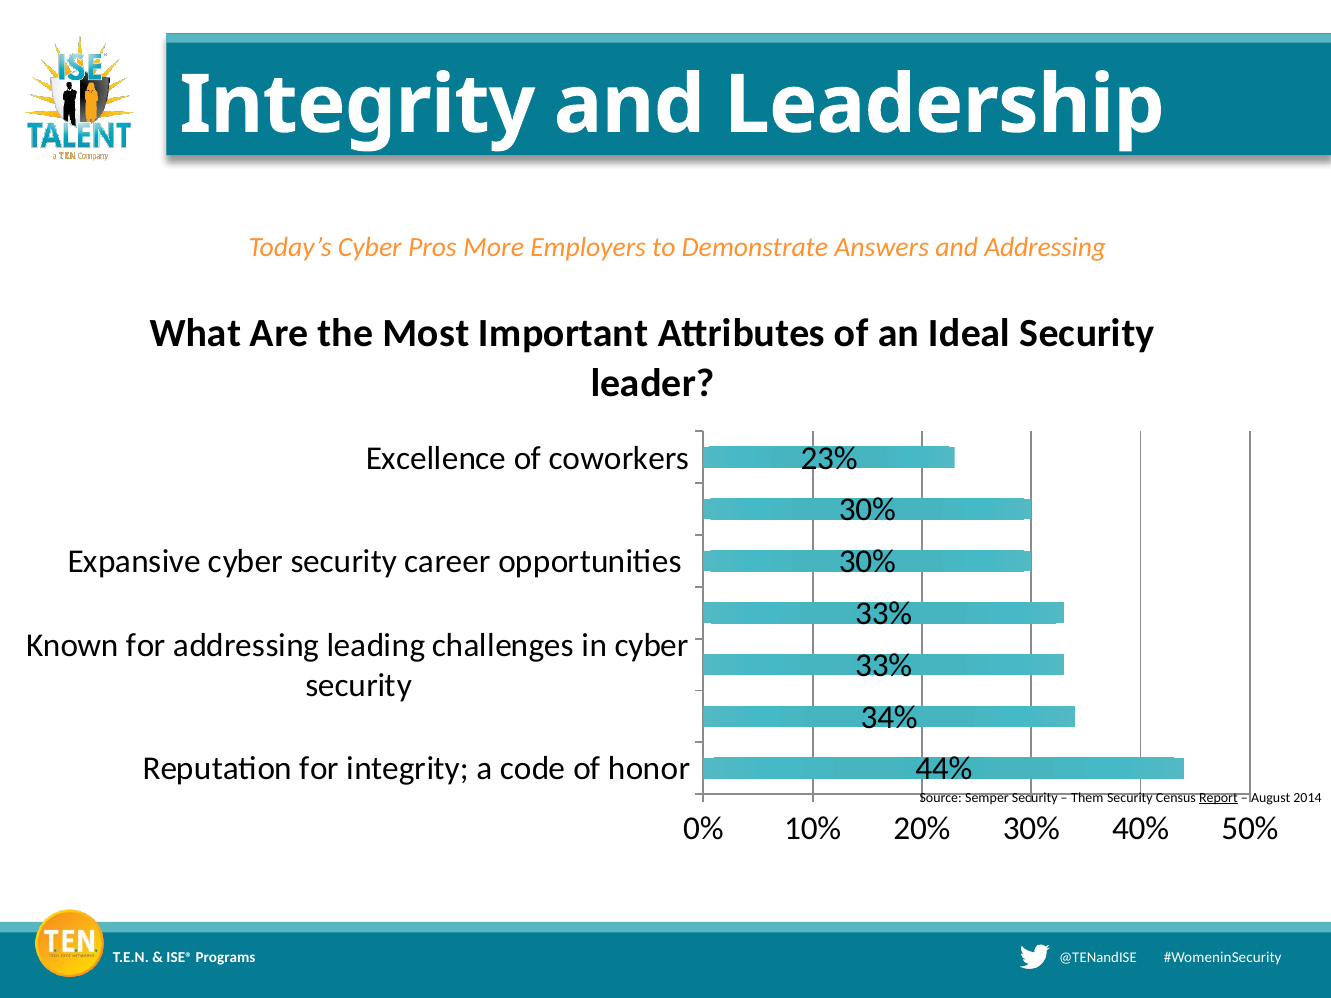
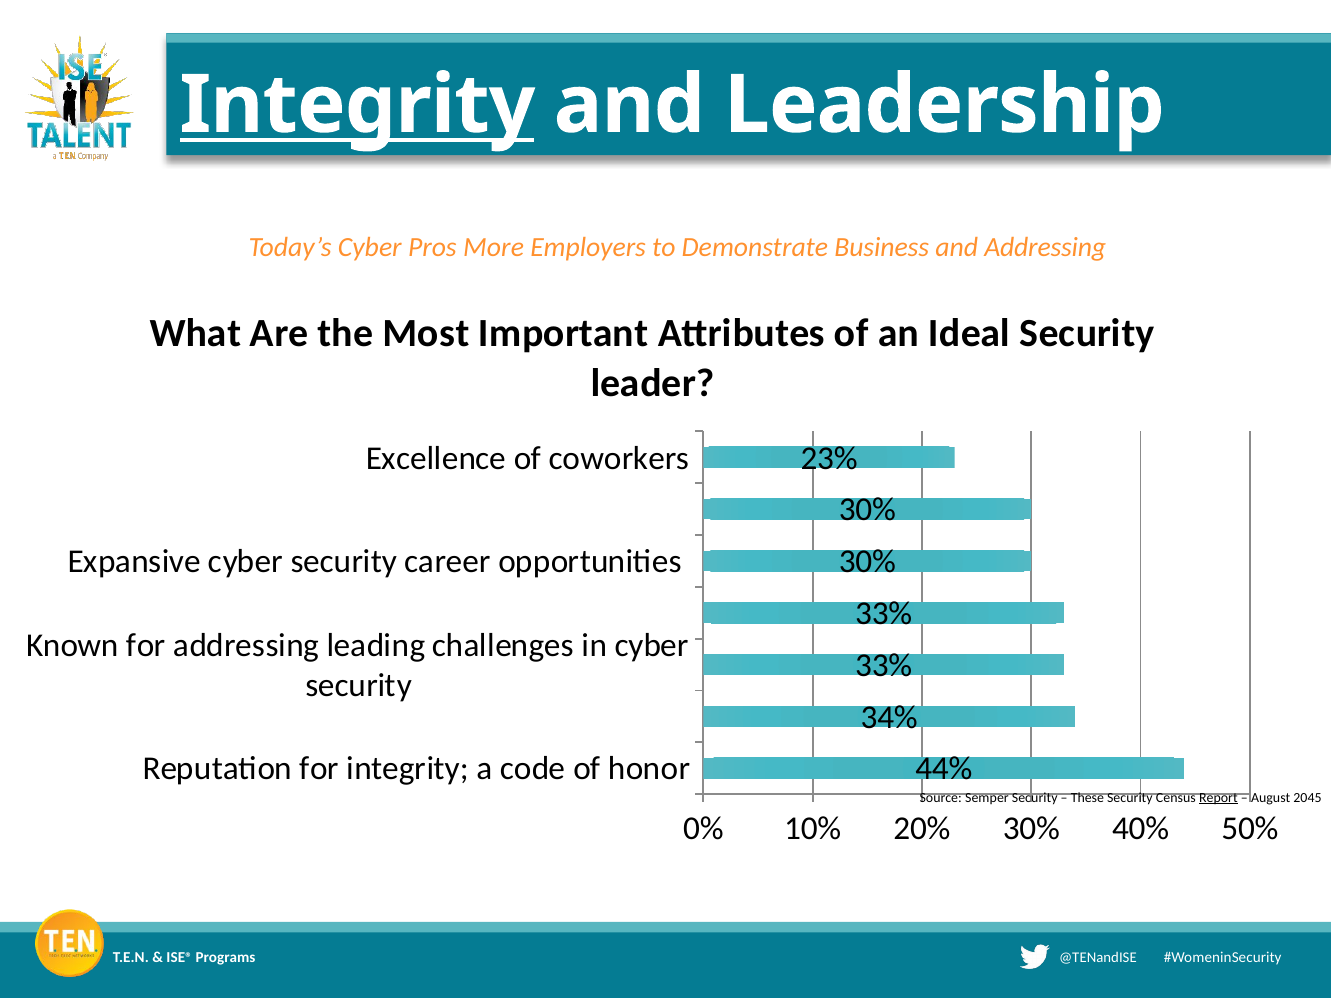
Integrity at (357, 105) underline: none -> present
Answers: Answers -> Business
Them: Them -> These
2014: 2014 -> 2045
